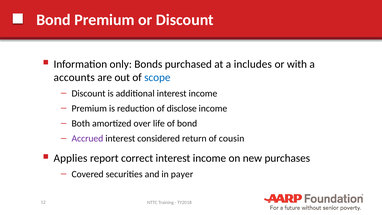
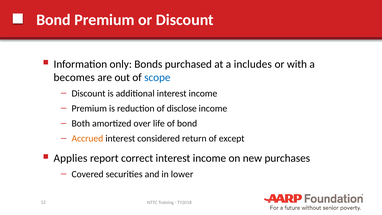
accounts: accounts -> becomes
Accrued colour: purple -> orange
cousin: cousin -> except
payer: payer -> lower
